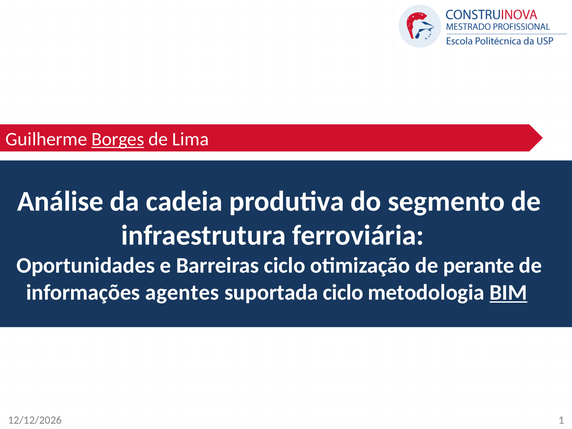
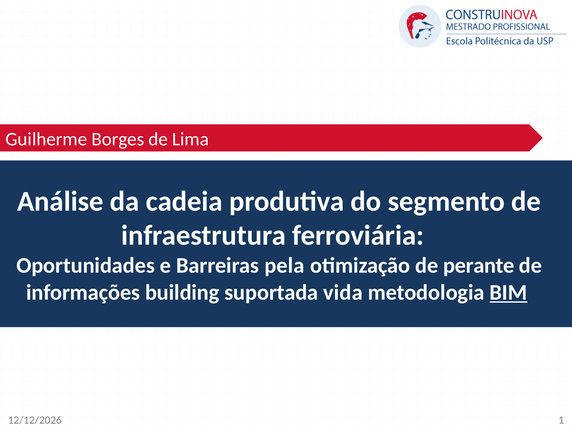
Borges underline: present -> none
Barreiras ciclo: ciclo -> pela
agentes: agentes -> building
suportada ciclo: ciclo -> vida
